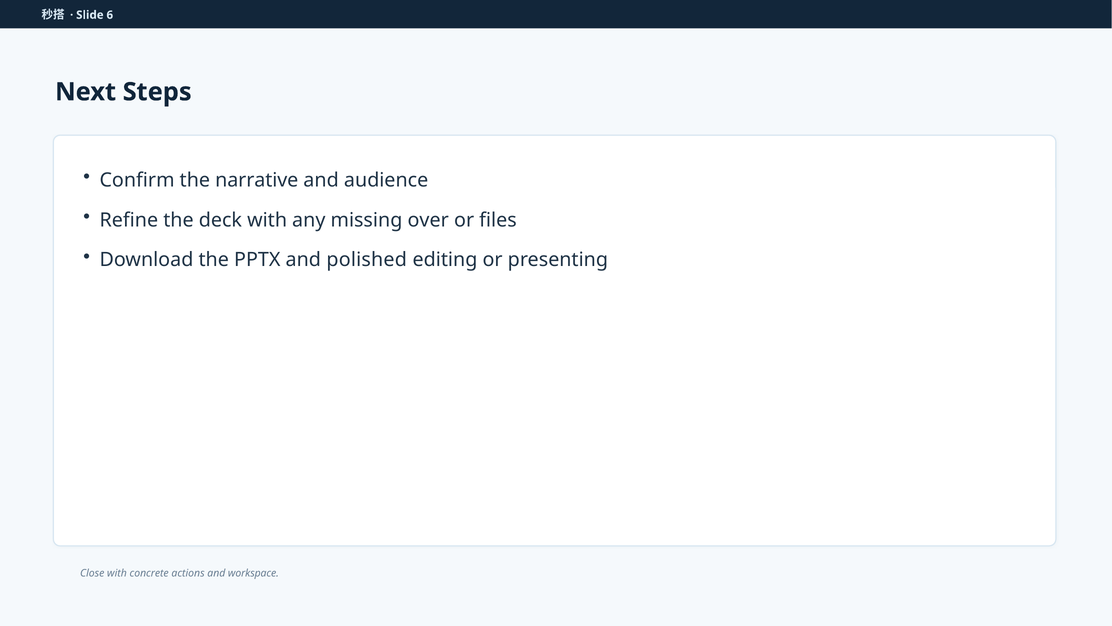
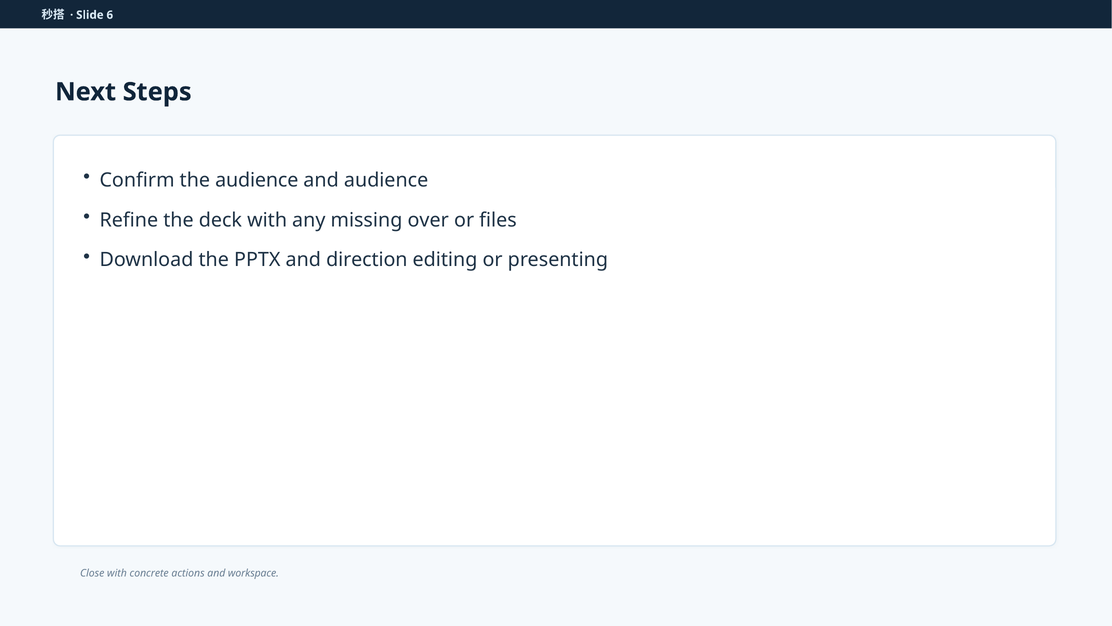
the narrative: narrative -> audience
polished: polished -> direction
